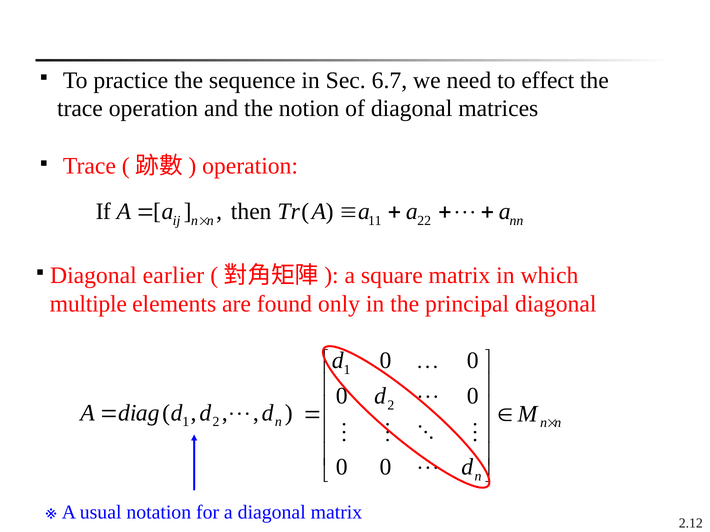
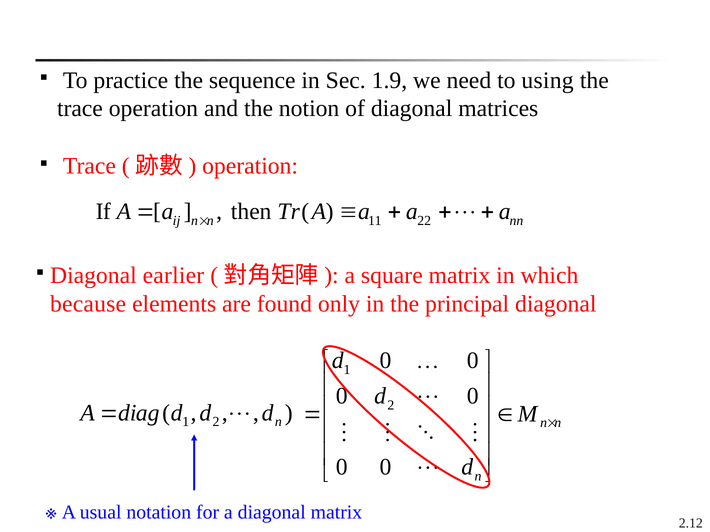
6.7: 6.7 -> 1.9
effect: effect -> using
multiple: multiple -> because
